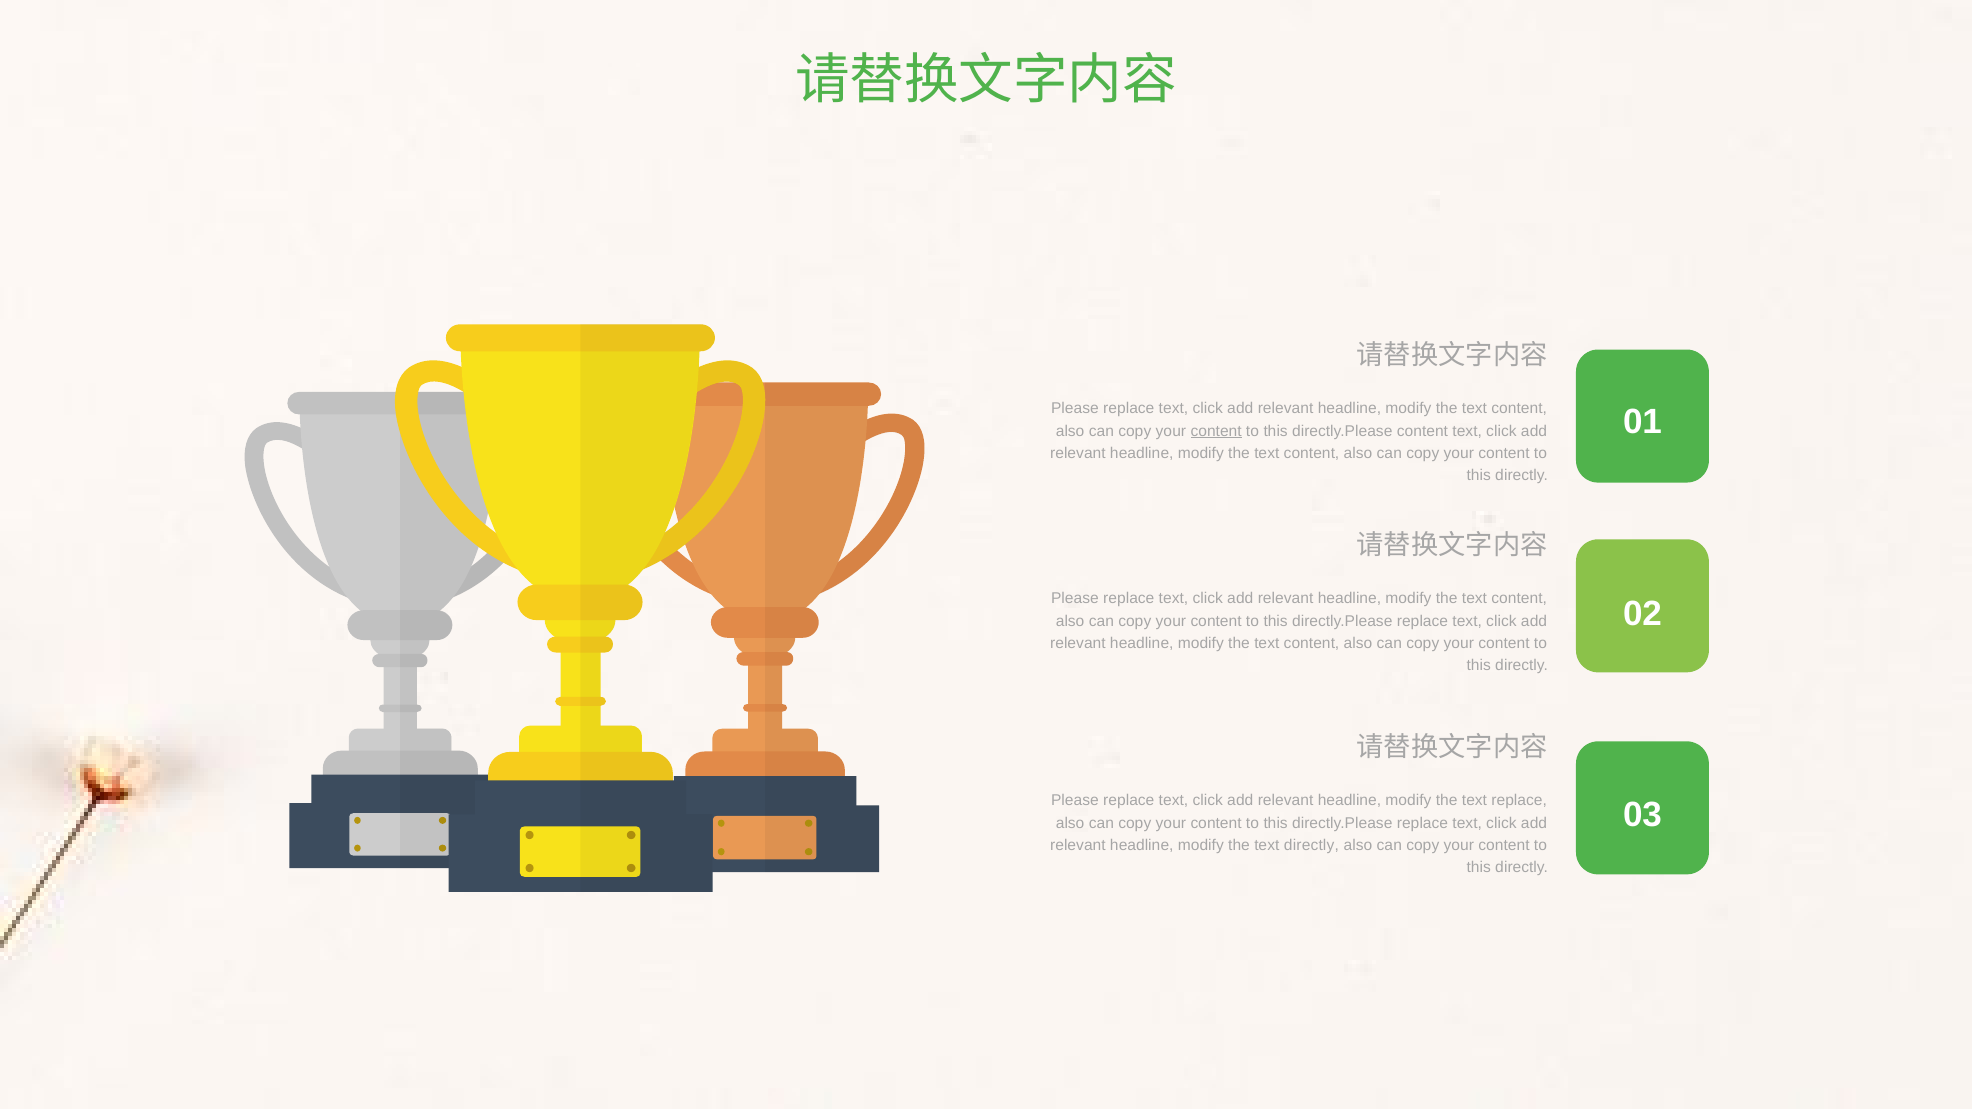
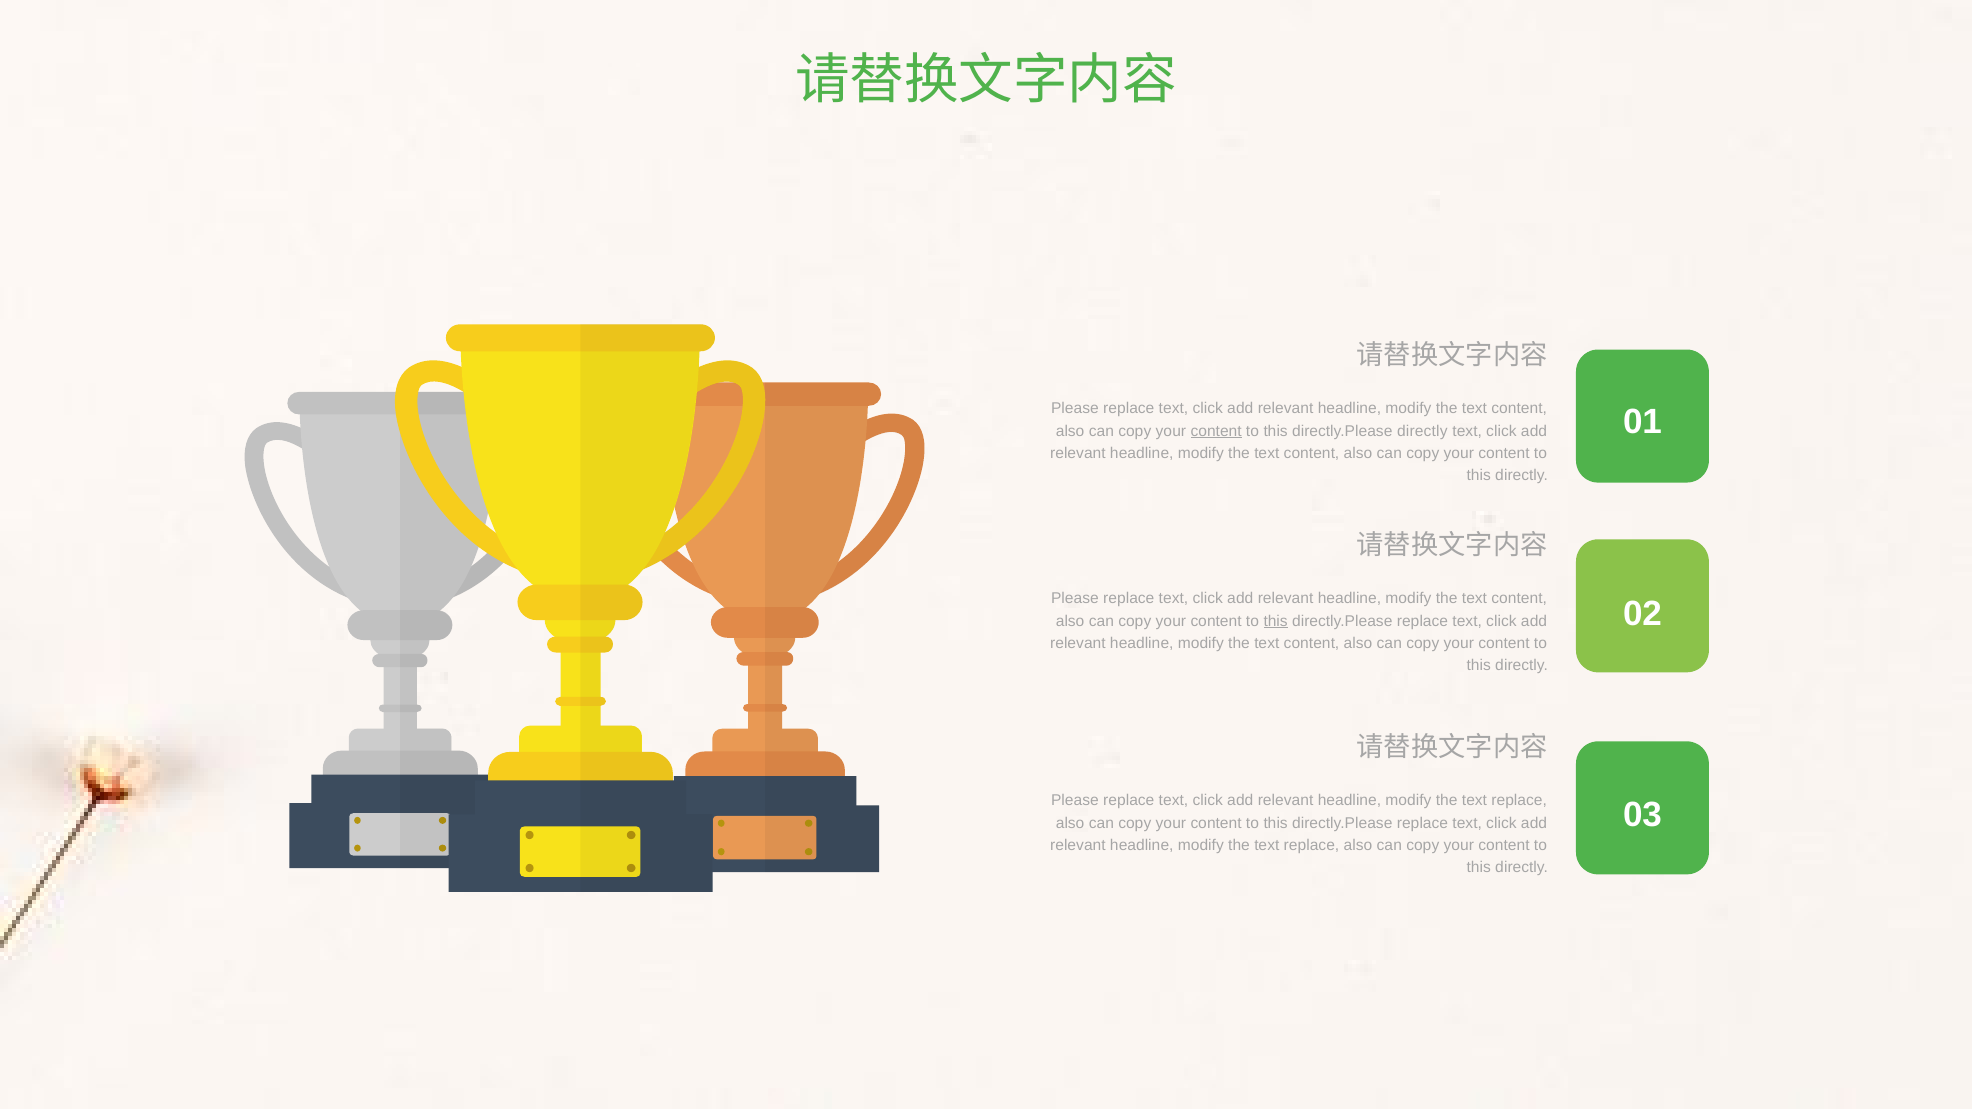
directly.Please content: content -> directly
this at (1276, 621) underline: none -> present
directly at (1311, 845): directly -> replace
